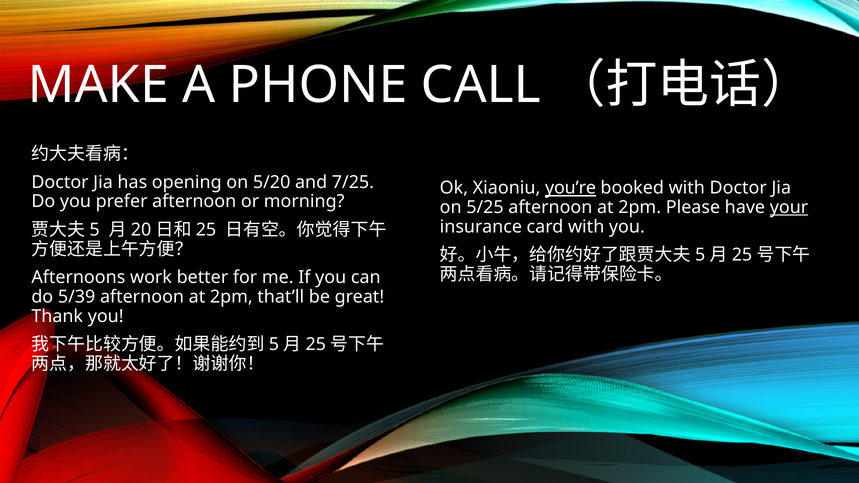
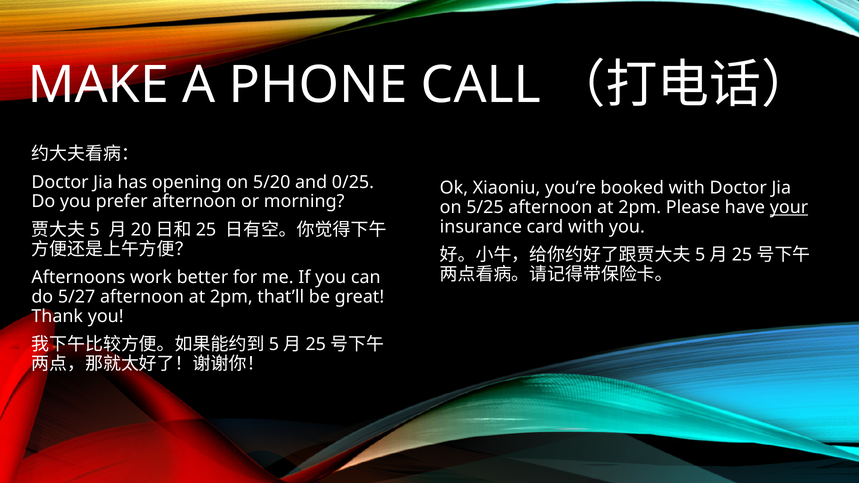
7/25: 7/25 -> 0/25
you’re underline: present -> none
5/39: 5/39 -> 5/27
